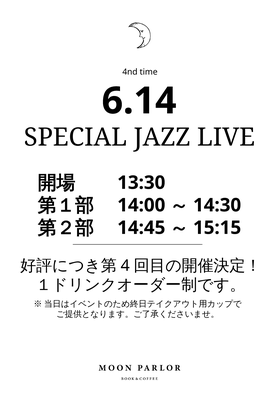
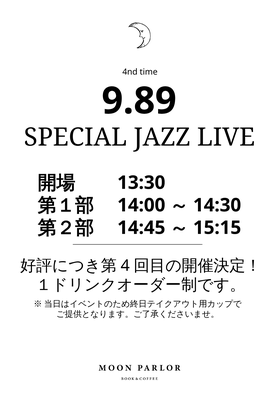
6.14: 6.14 -> 9.89
